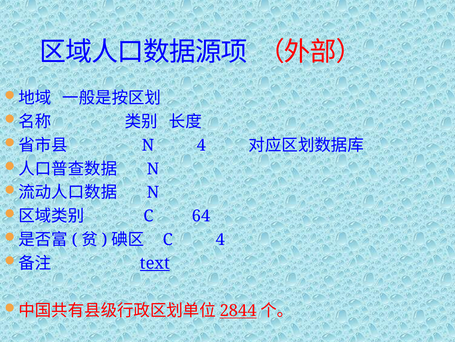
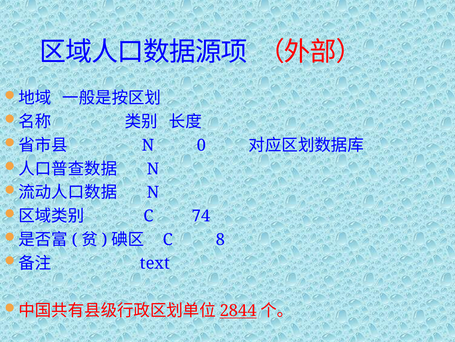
N 4: 4 -> 0
64: 64 -> 74
C 4: 4 -> 8
text underline: present -> none
